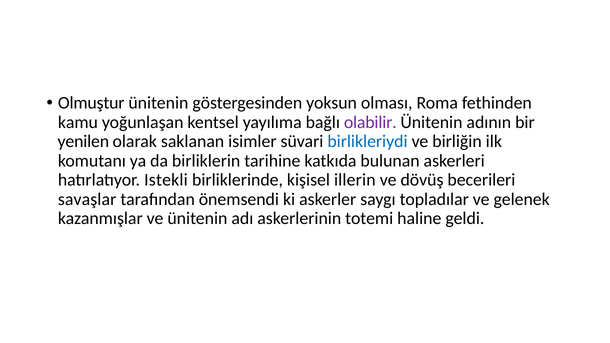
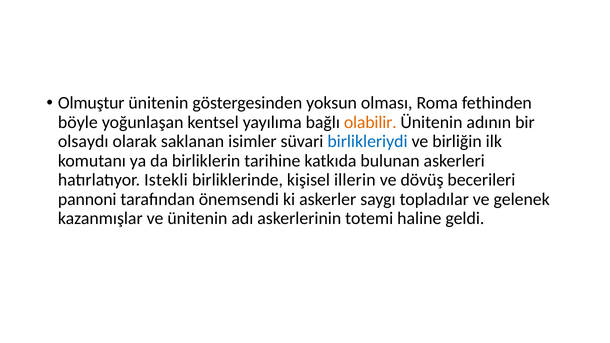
kamu: kamu -> böyle
olabilir colour: purple -> orange
yenilen: yenilen -> olsaydı
savaşlar: savaşlar -> pannoni
